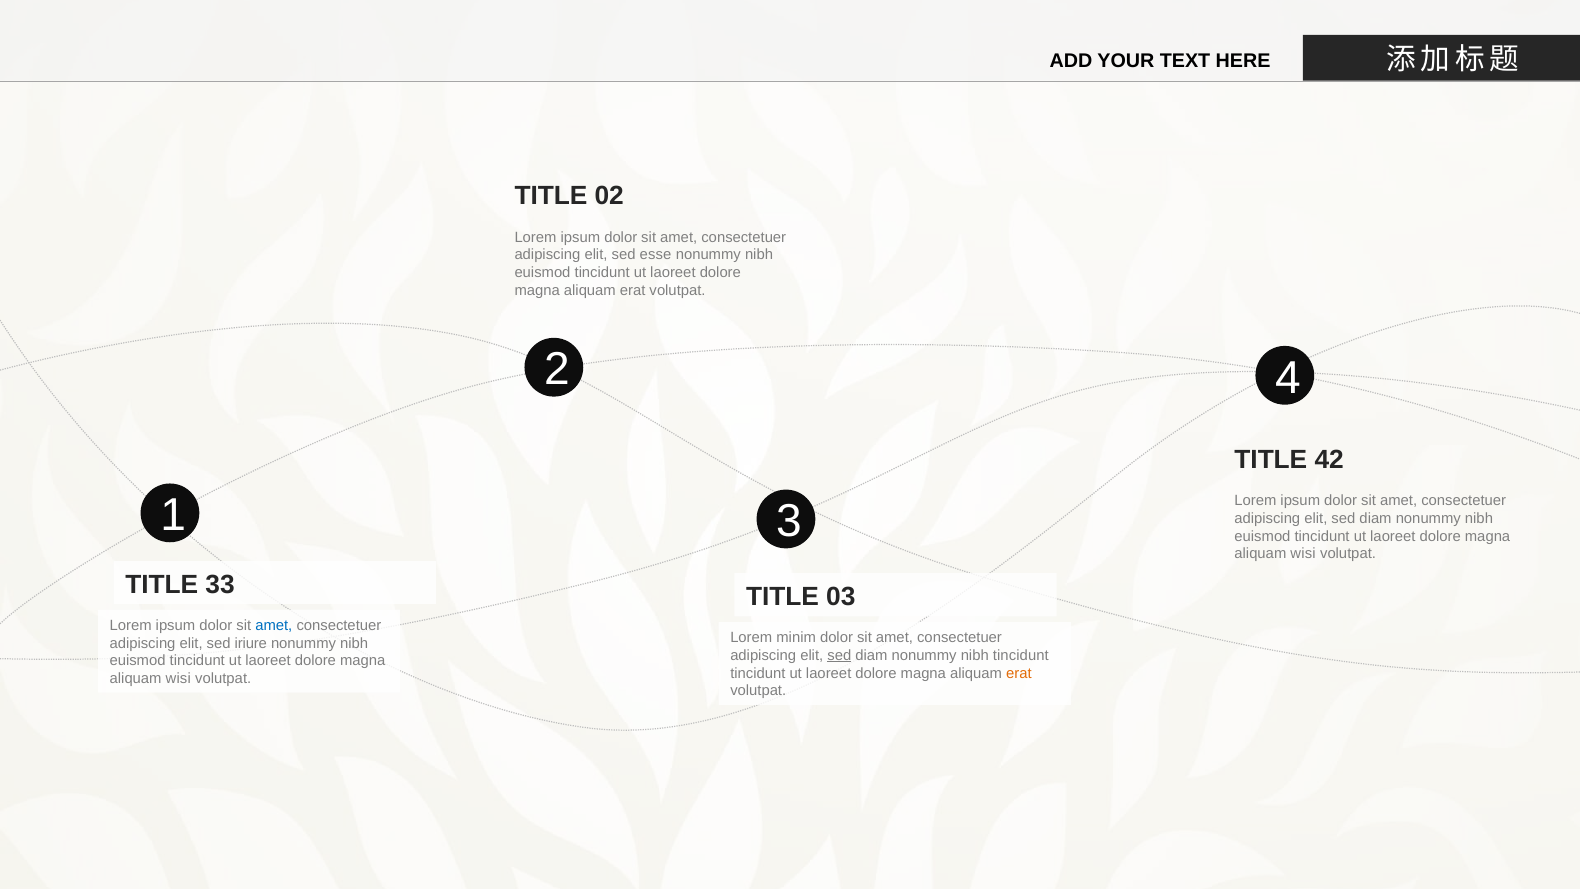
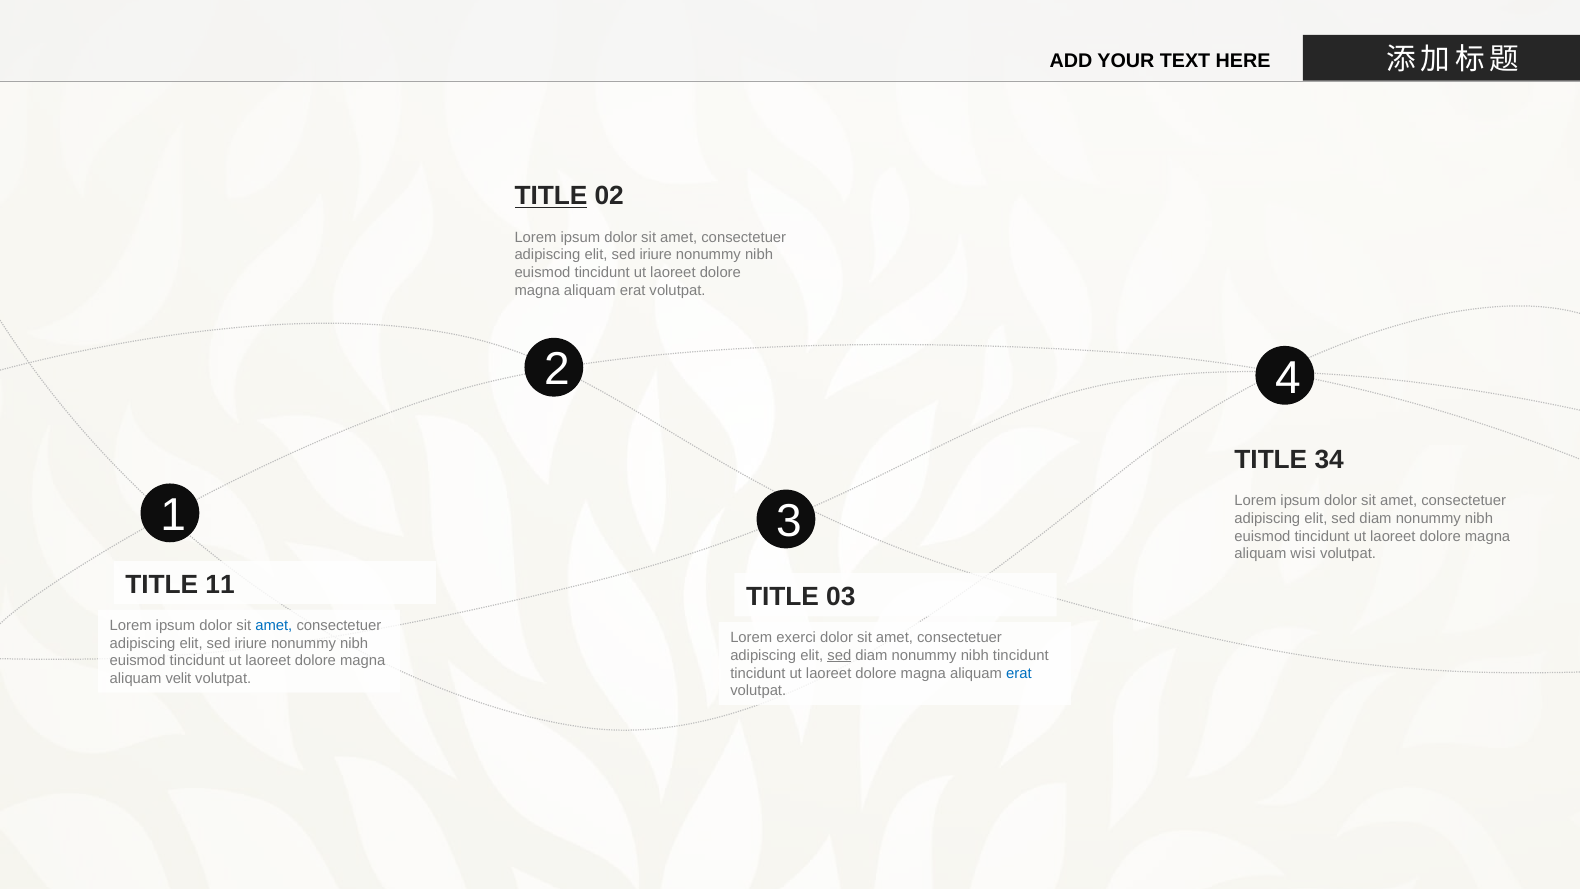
TITLE at (551, 196) underline: none -> present
esse at (656, 255): esse -> iriure
42: 42 -> 34
33: 33 -> 11
minim: minim -> exerci
erat at (1019, 673) colour: orange -> blue
wisi at (178, 679): wisi -> velit
